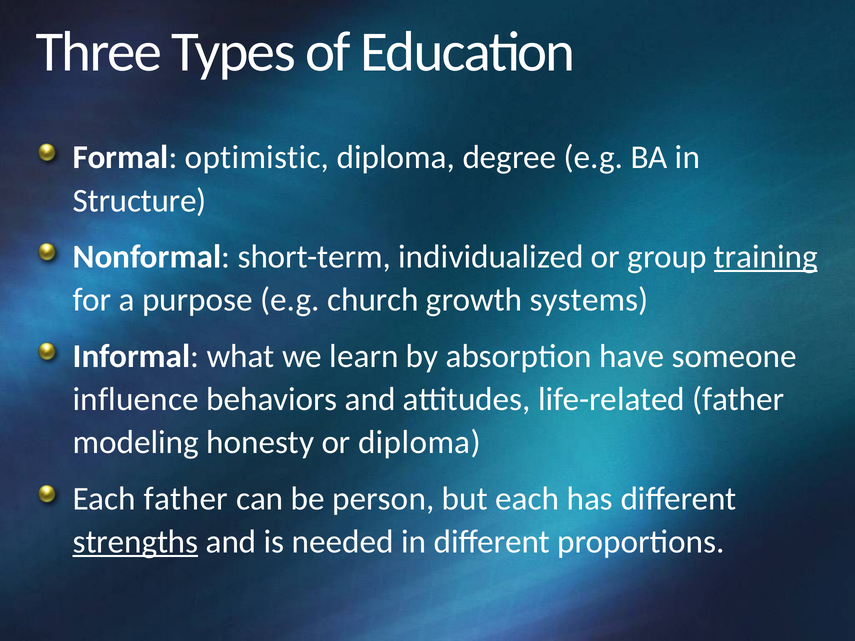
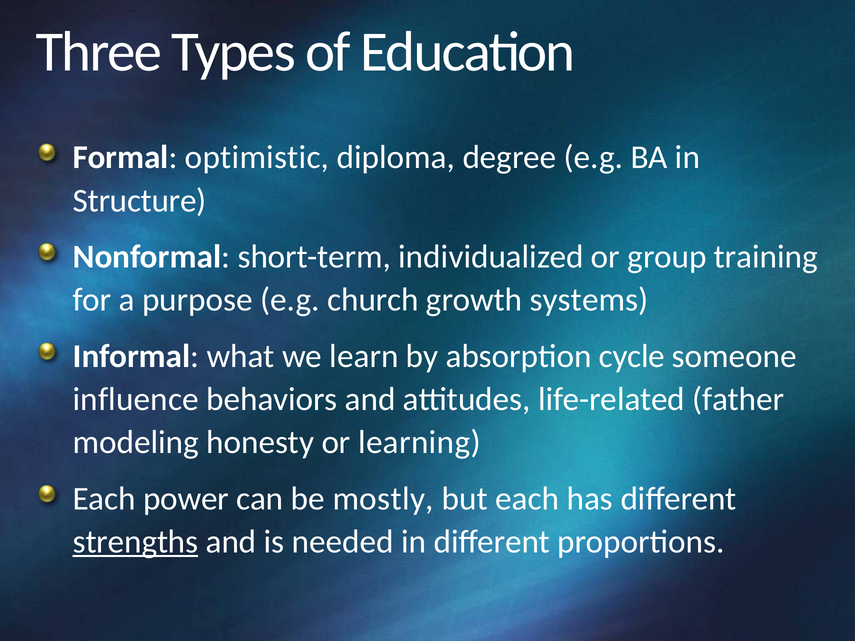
training underline: present -> none
have: have -> cycle
or diploma: diploma -> learning
Each father: father -> power
person: person -> mostly
